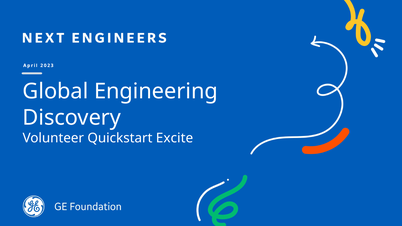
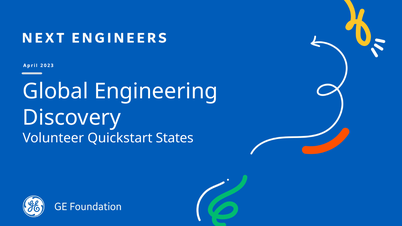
Excite: Excite -> States
